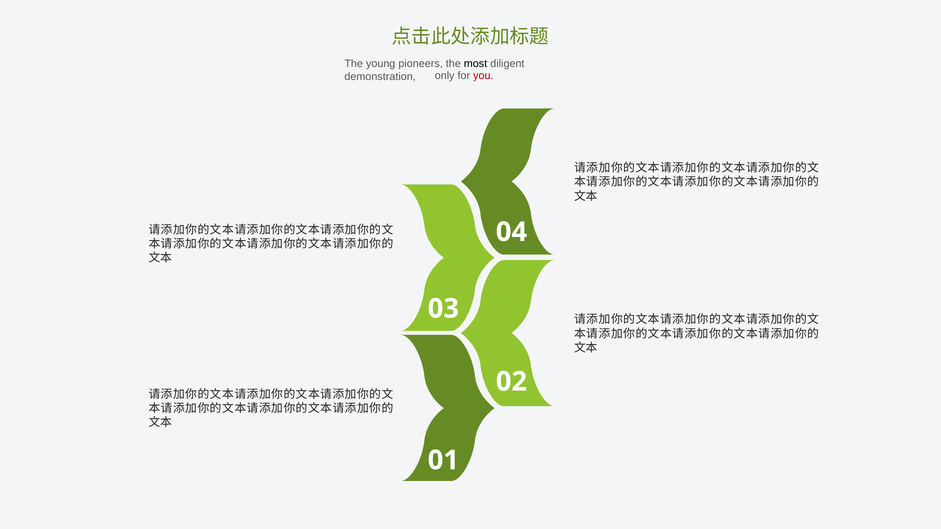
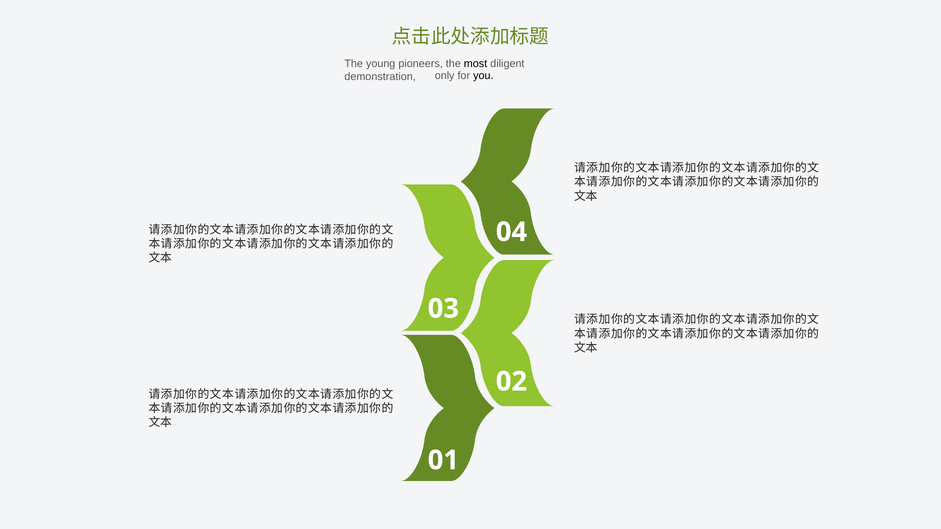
you colour: red -> black
